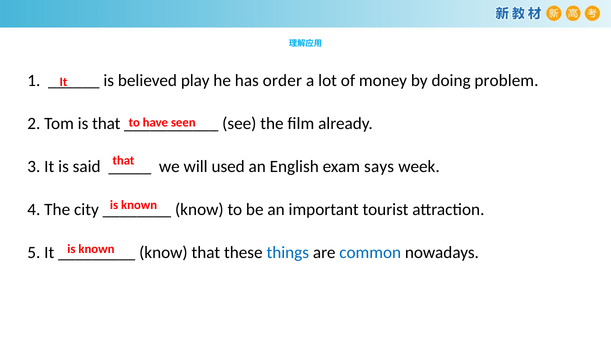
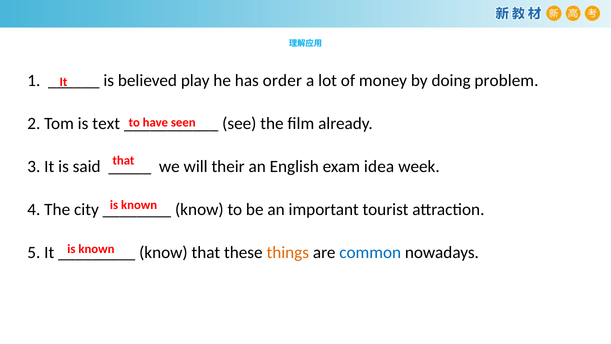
is that: that -> text
used: used -> their
says: says -> idea
things colour: blue -> orange
